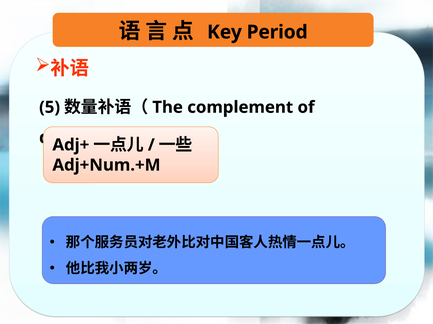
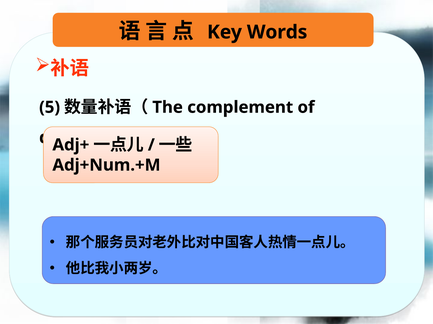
Period: Period -> Words
